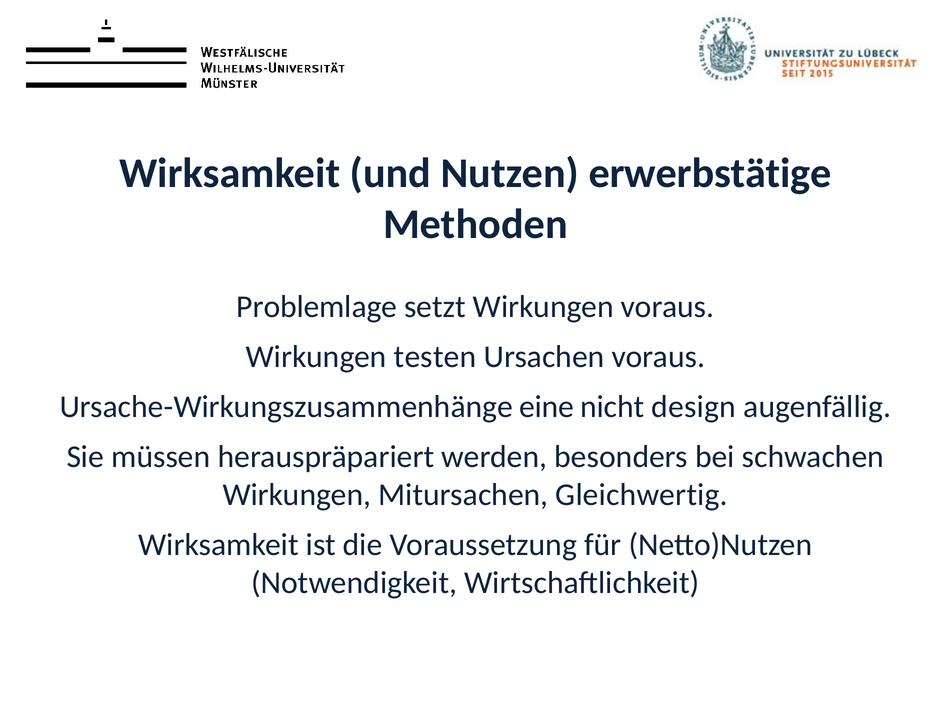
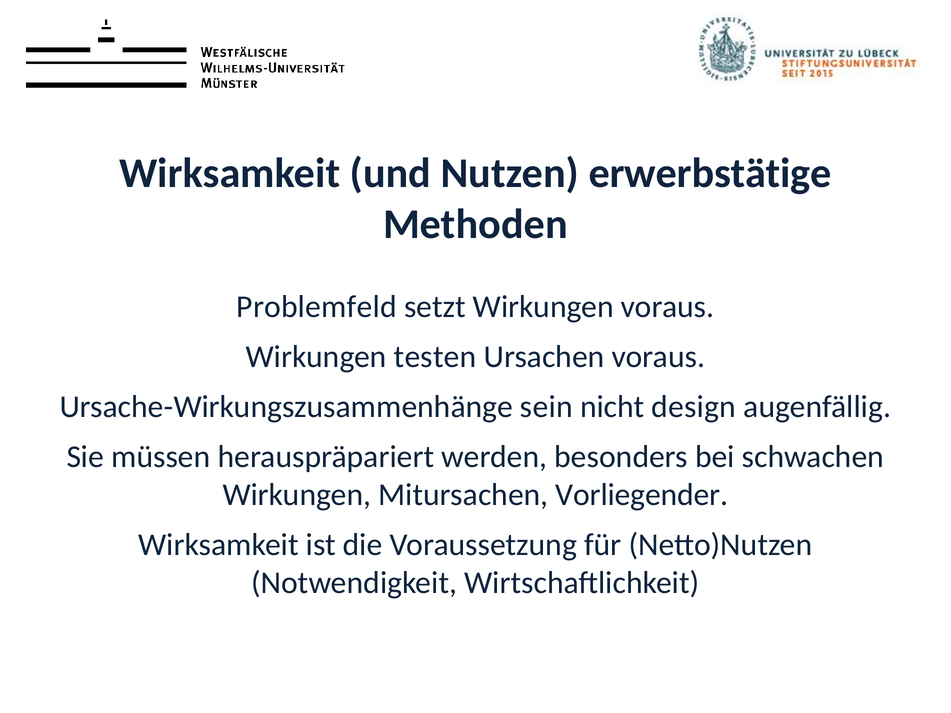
Problemlage: Problemlage -> Problemfeld
eine: eine -> sein
Gleichwertig: Gleichwertig -> Vorliegender
